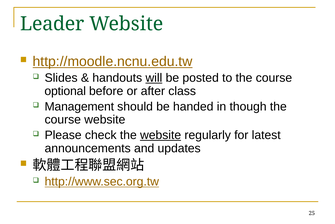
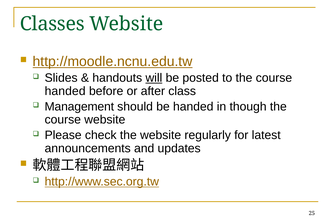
Leader: Leader -> Classes
optional at (65, 91): optional -> handed
website at (161, 135) underline: present -> none
